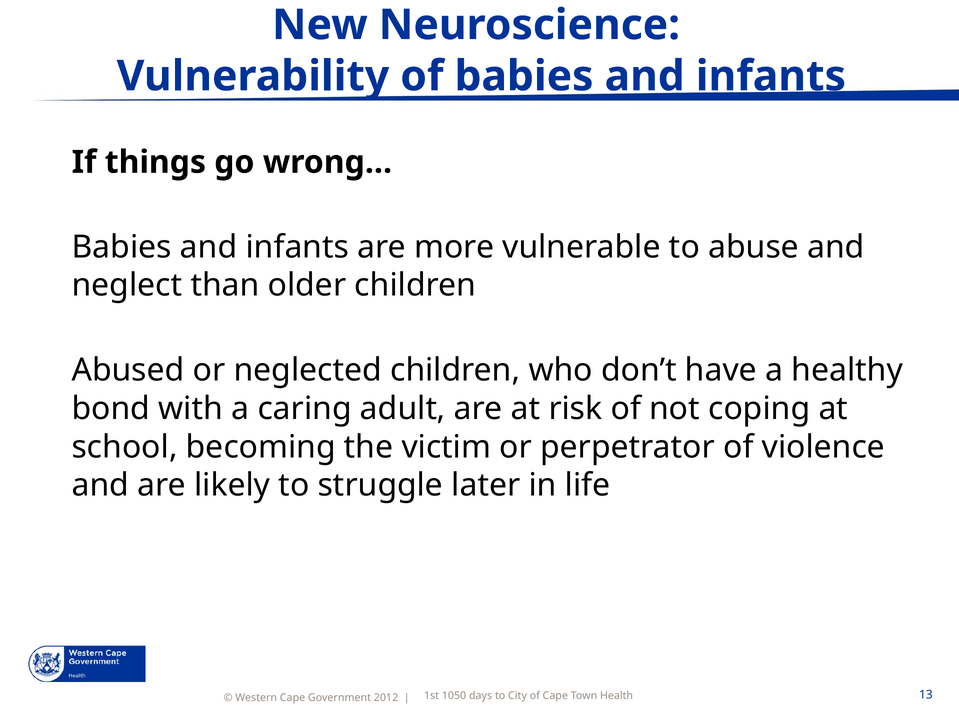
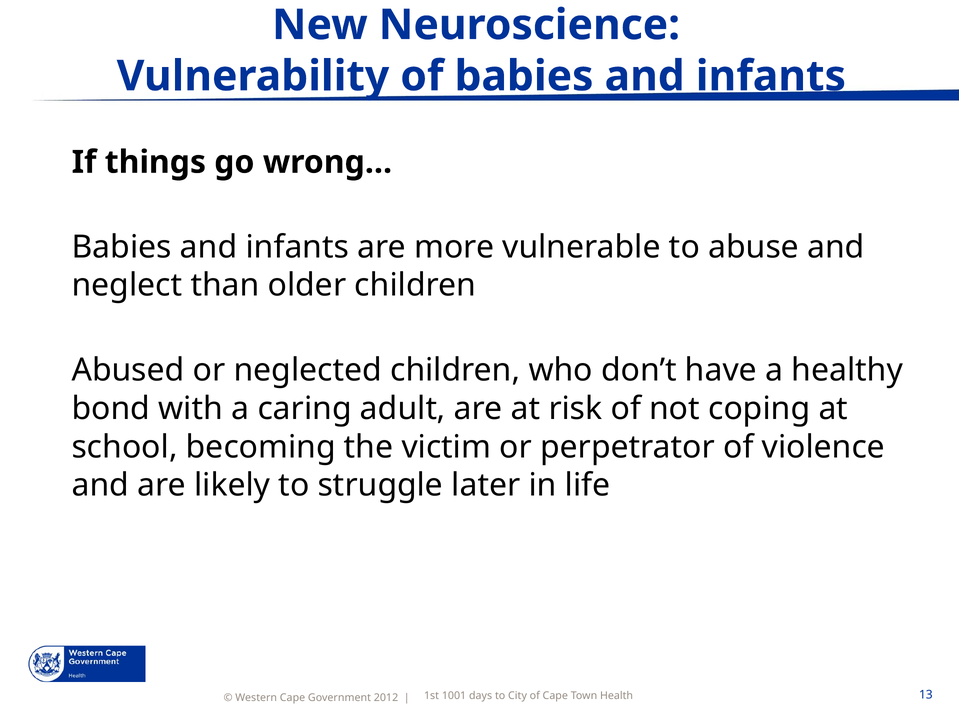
1050: 1050 -> 1001
